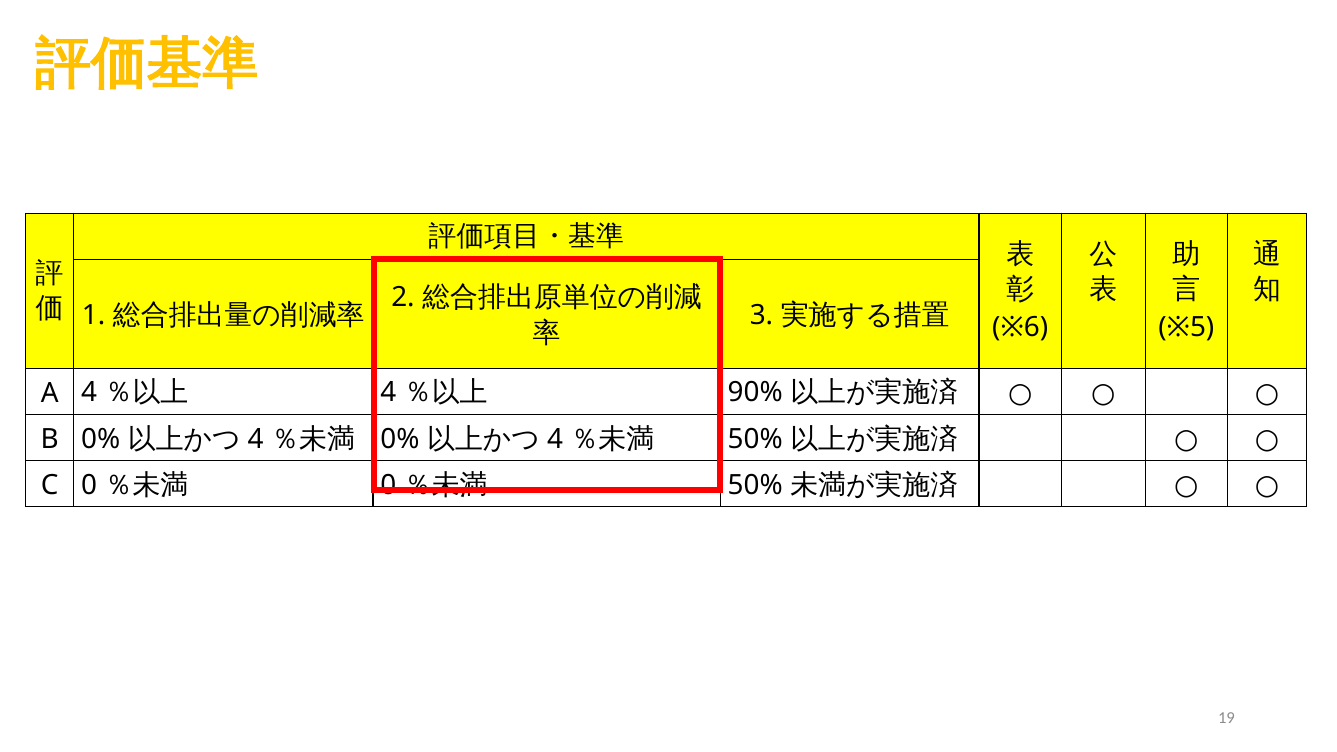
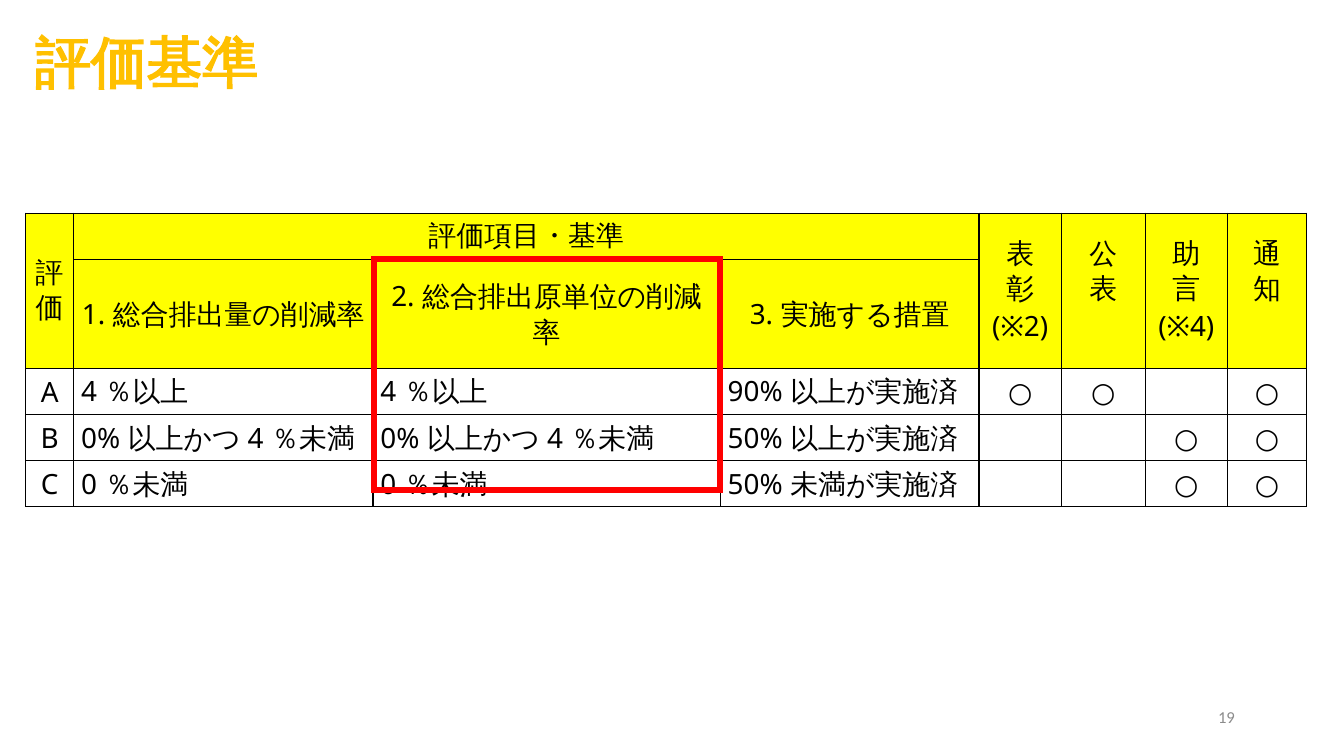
※6: ※6 -> ※2
※5: ※5 -> ※4
